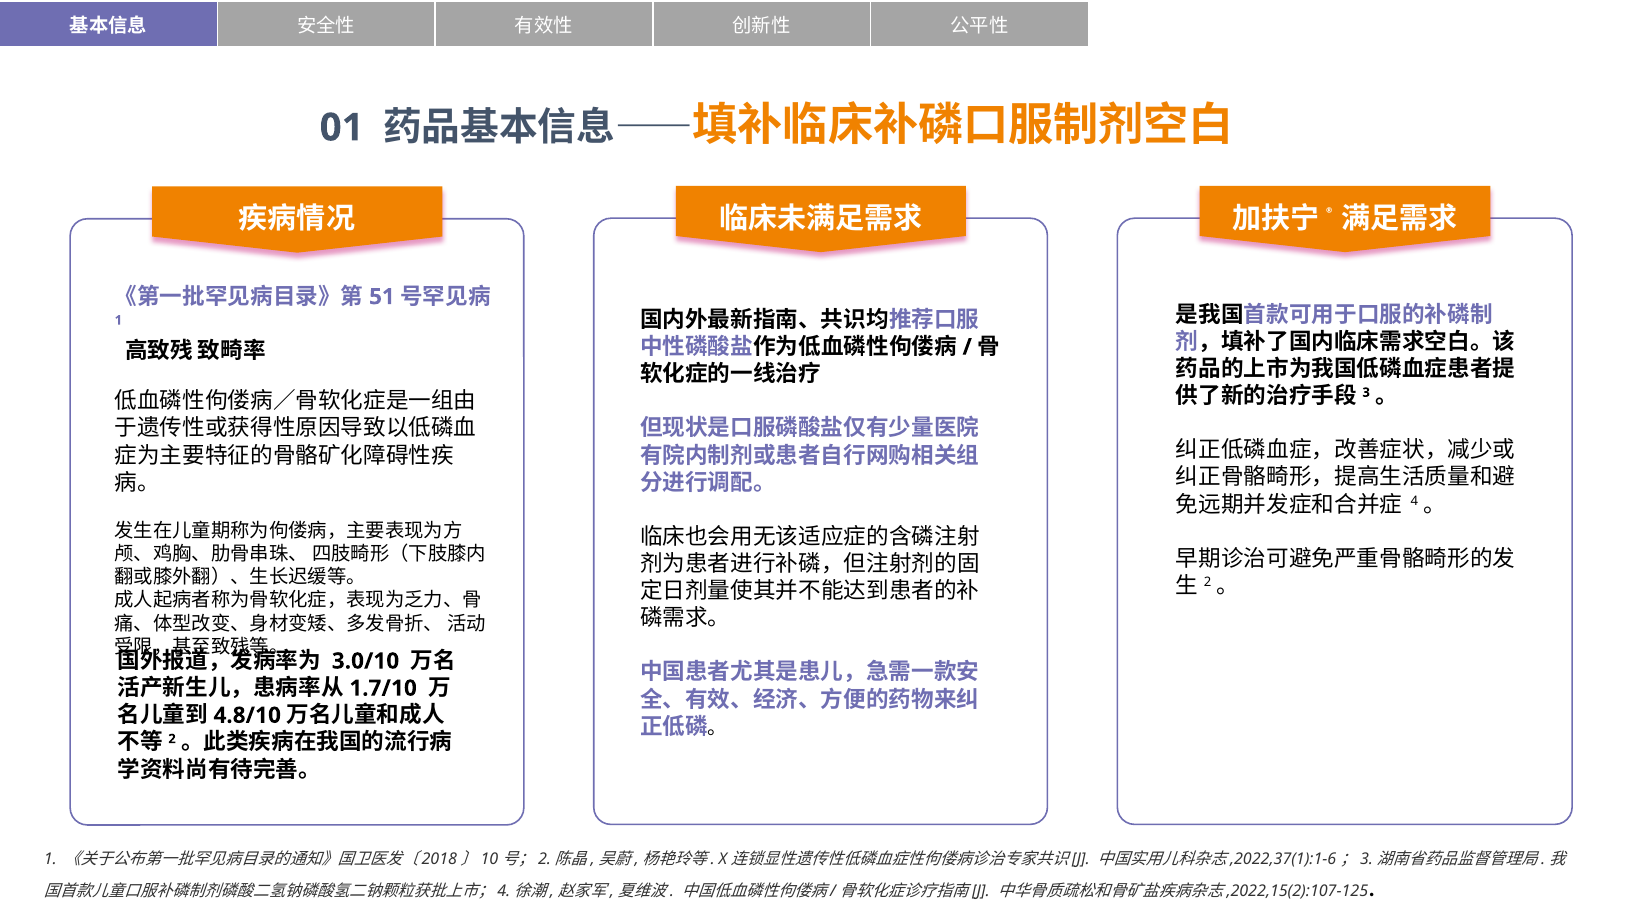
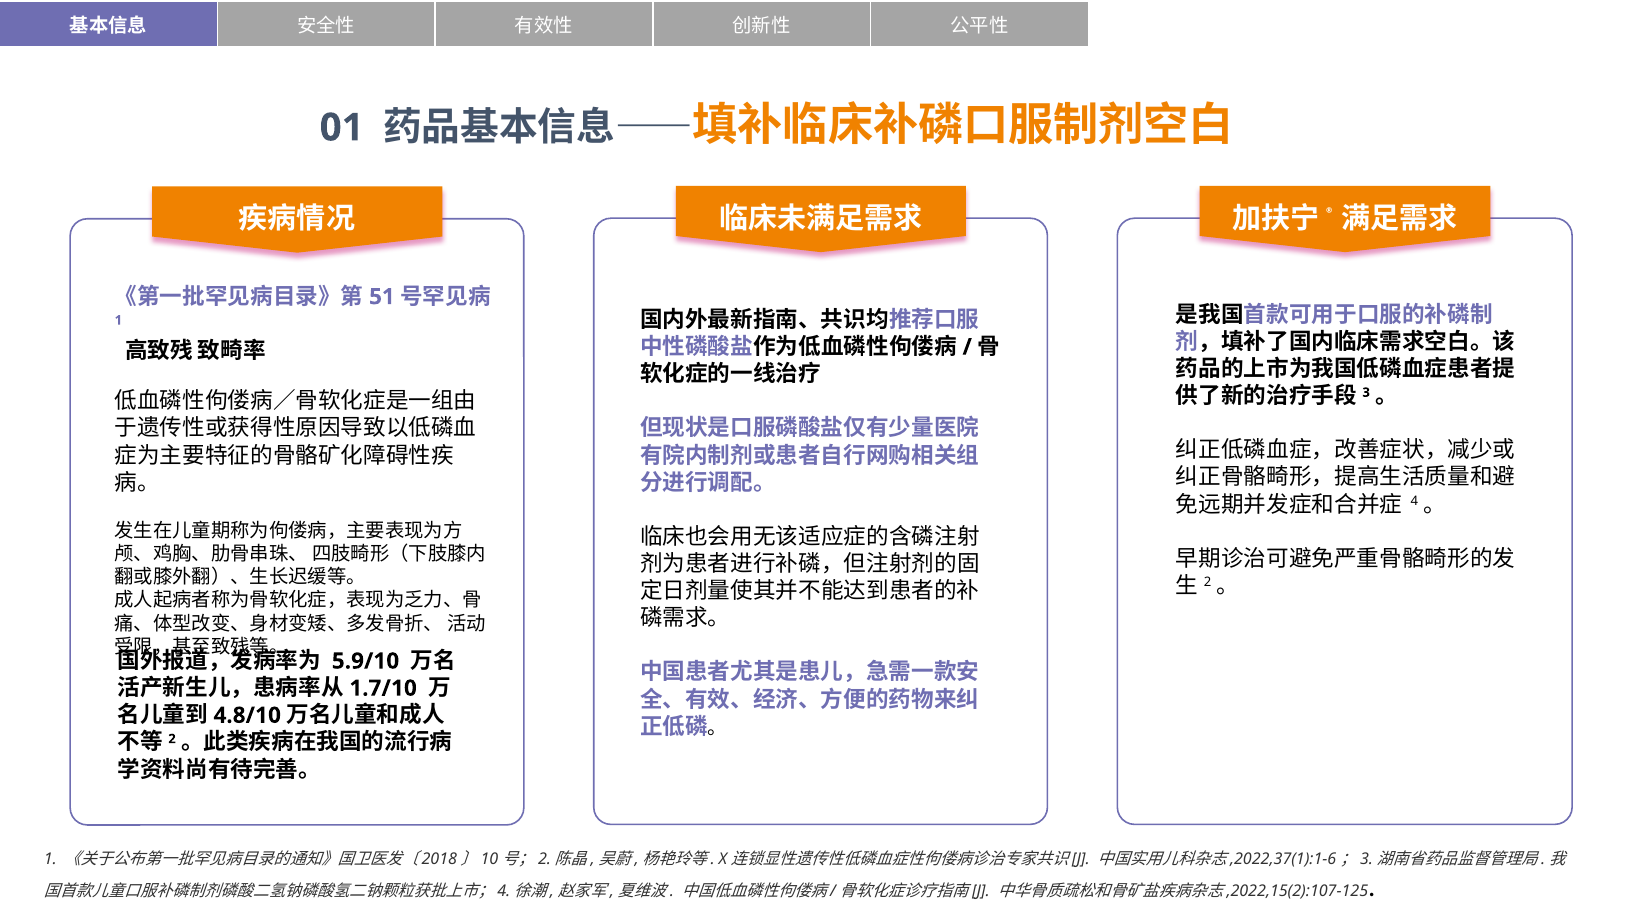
3.0/10: 3.0/10 -> 5.9/10
